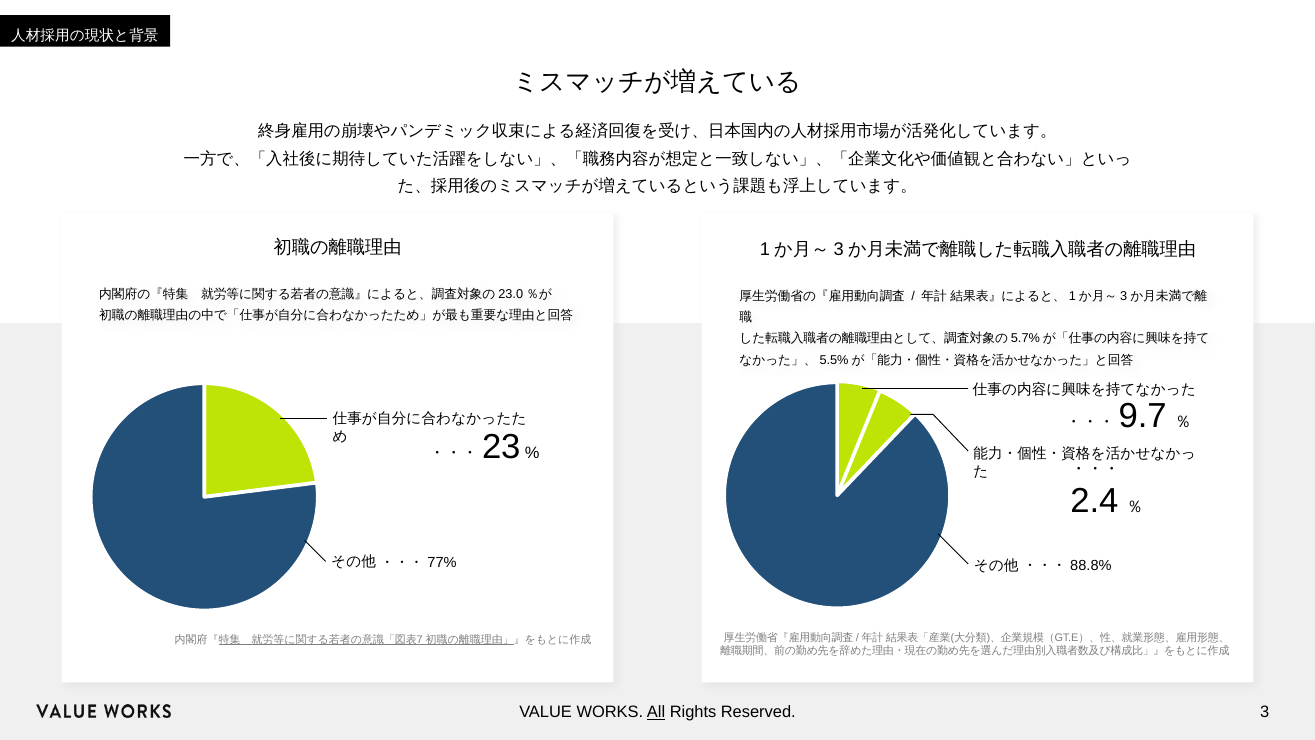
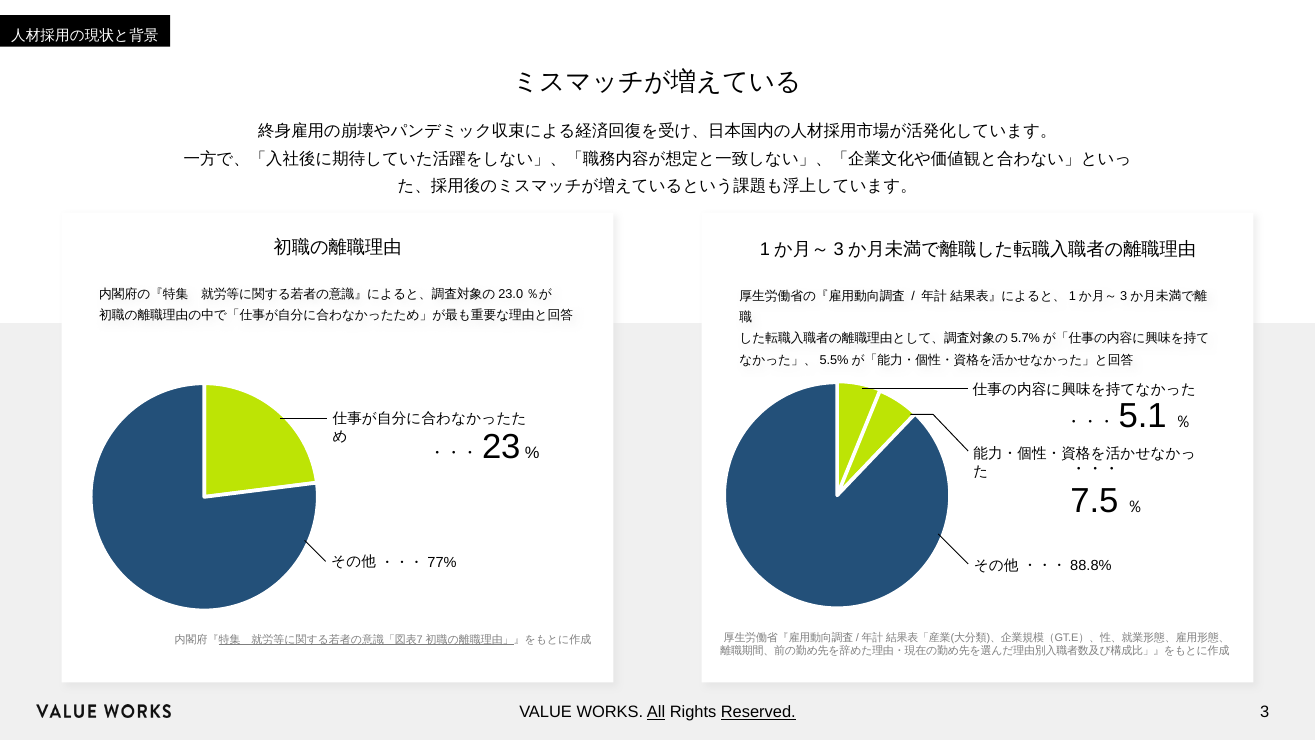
9.7: 9.7 -> 5.1
2.4: 2.4 -> 7.5
Reserved underline: none -> present
